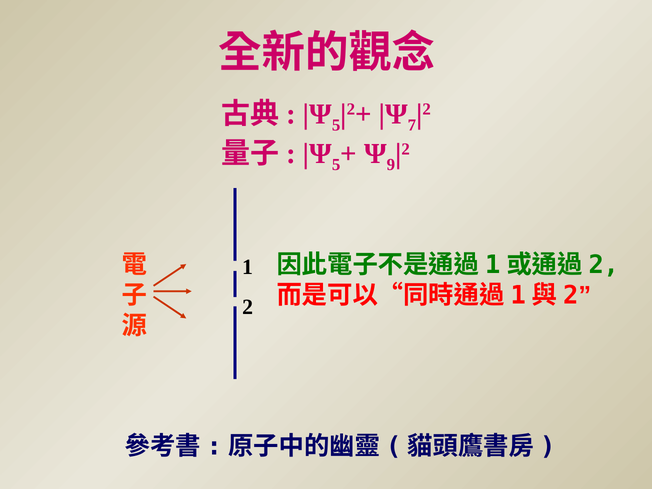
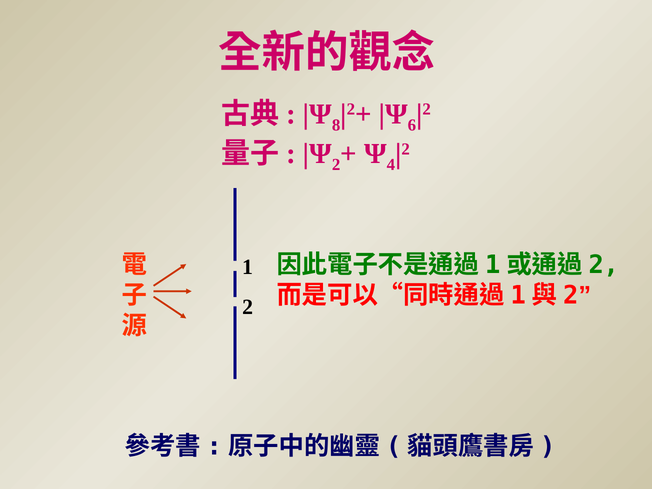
5 at (336, 125): 5 -> 8
7: 7 -> 6
5 at (336, 165): 5 -> 2
9: 9 -> 4
